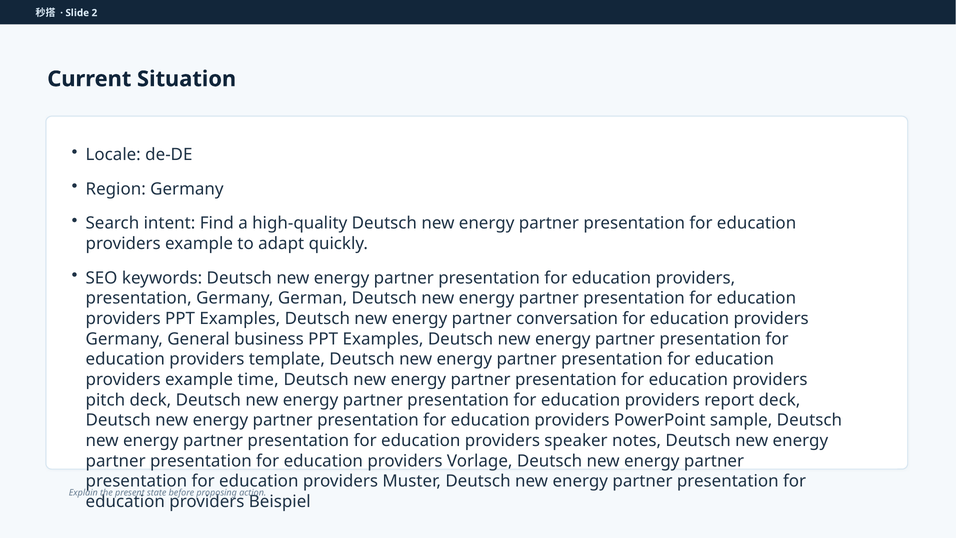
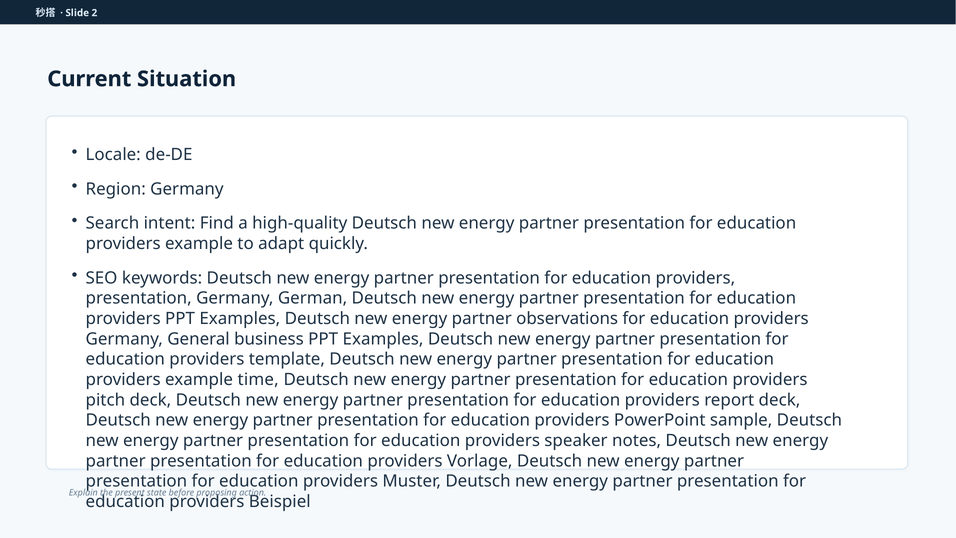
conversation: conversation -> observations
